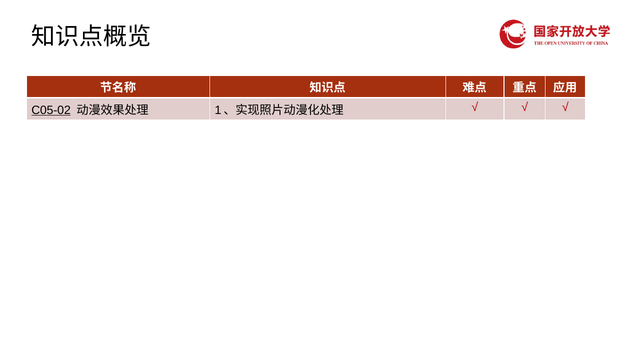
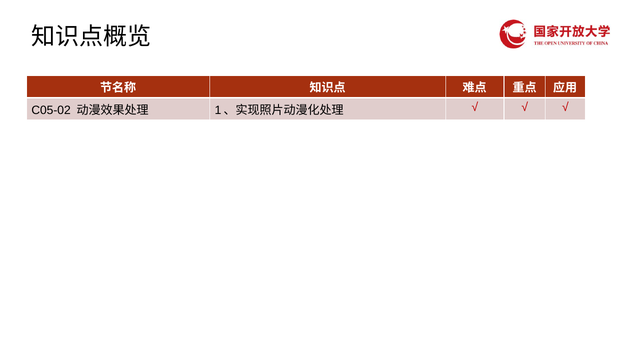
C05-02 underline: present -> none
